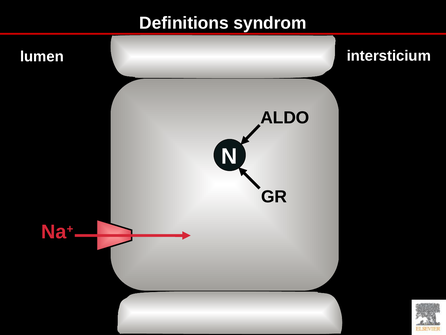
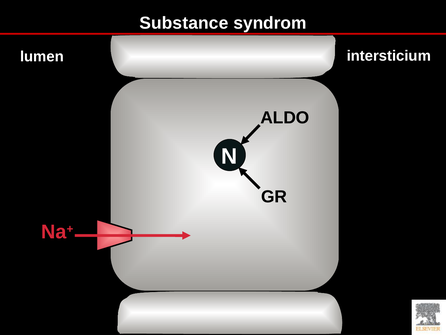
Definitions: Definitions -> Substance
